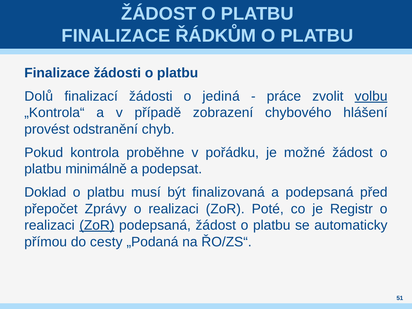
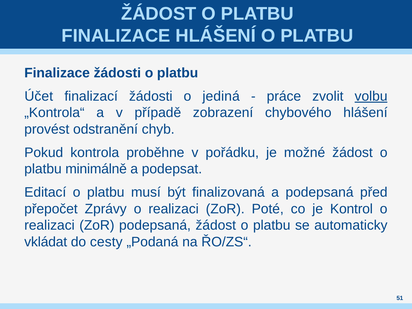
FINALIZACE ŘÁDKŮM: ŘÁDKŮM -> HLÁŠENÍ
Dolů: Dolů -> Účet
Doklad: Doklad -> Editací
Registr: Registr -> Kontrol
ZoR at (97, 225) underline: present -> none
přímou: přímou -> vkládat
